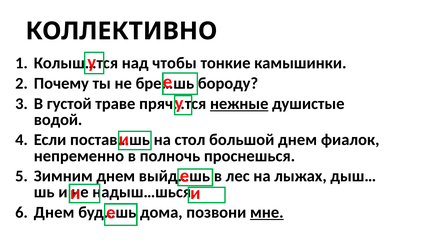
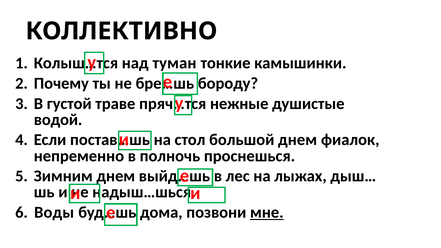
чтобы: чтобы -> туман
нежные underline: present -> none
Днем at (54, 212): Днем -> Воды
